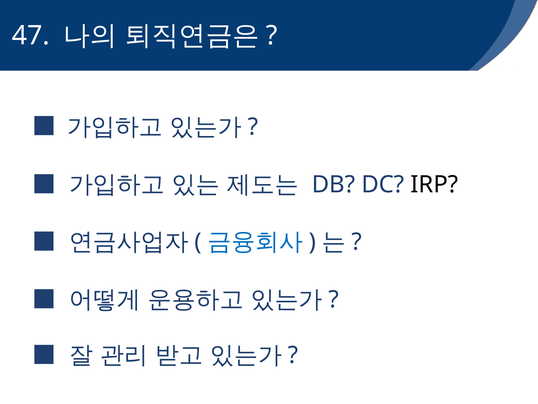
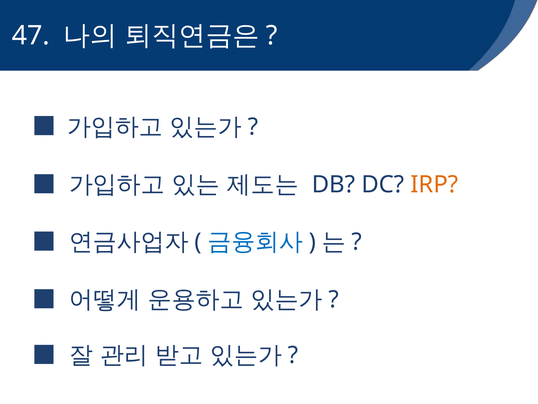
IRP colour: black -> orange
